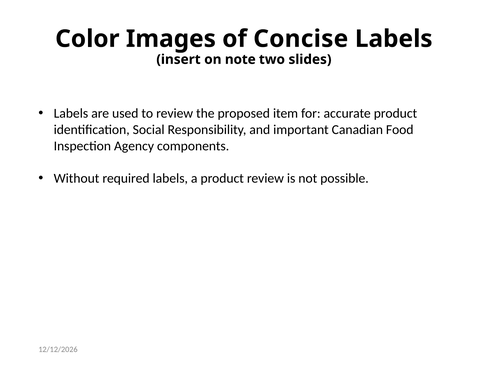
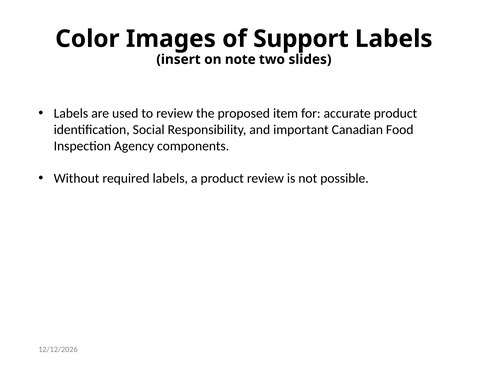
Concise: Concise -> Support
